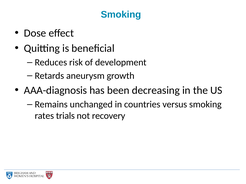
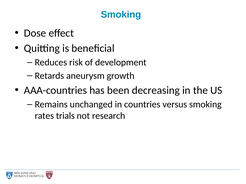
AAA-diagnosis: AAA-diagnosis -> AAA-countries
recovery: recovery -> research
